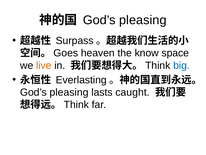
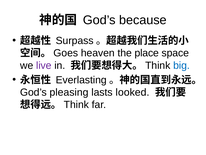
pleasing at (143, 20): pleasing -> because
know: know -> place
live colour: orange -> purple
caught: caught -> looked
